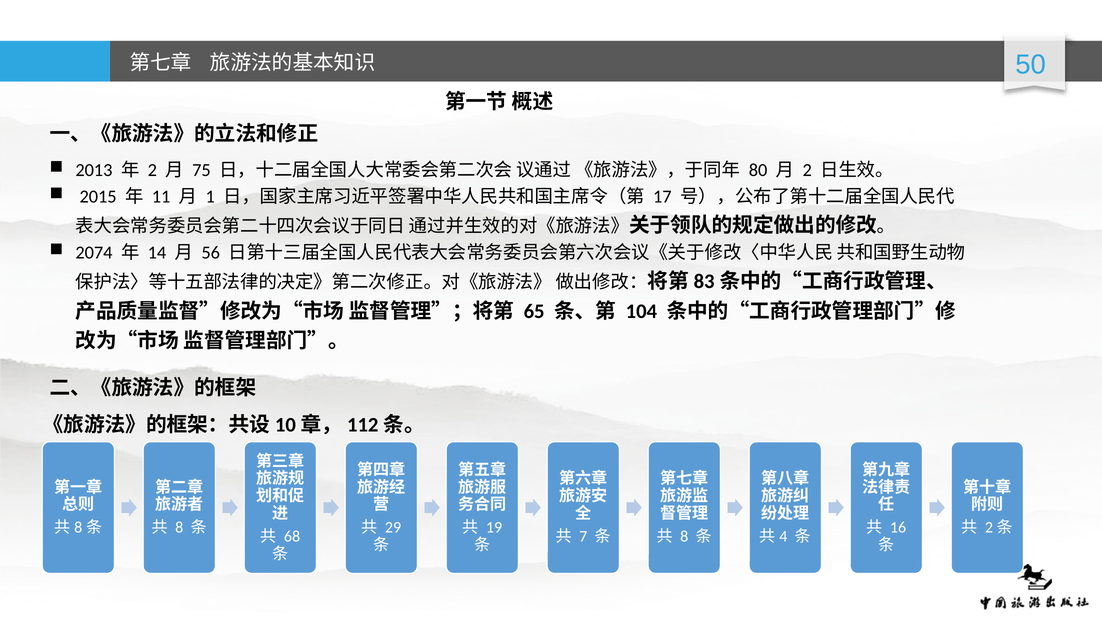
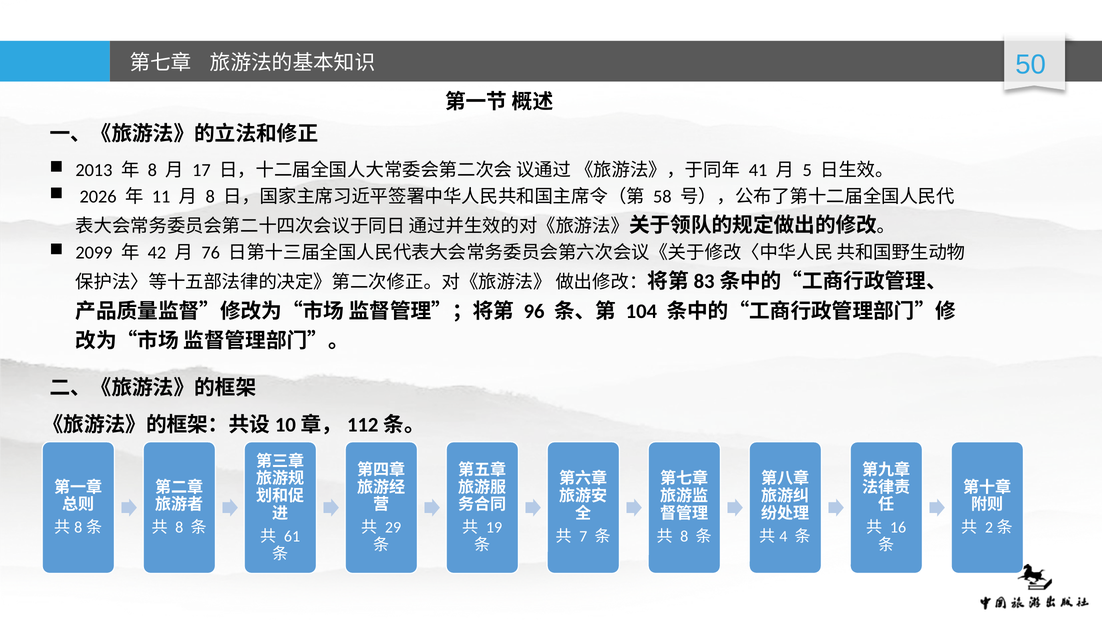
2 at (152, 170): 2 -> 8
75: 75 -> 17
80: 80 -> 41
2 at (807, 170): 2 -> 5
2015: 2015 -> 2026
1 at (210, 197): 1 -> 8
17: 17 -> 58
2074: 2074 -> 2099
14: 14 -> 42
56: 56 -> 76
65: 65 -> 96
68: 68 -> 61
